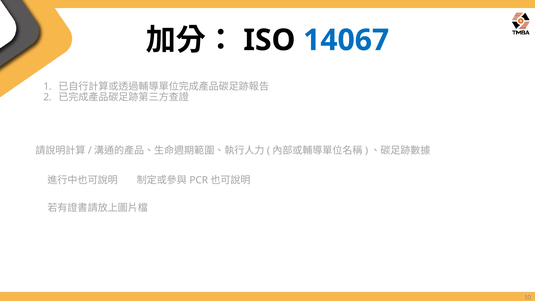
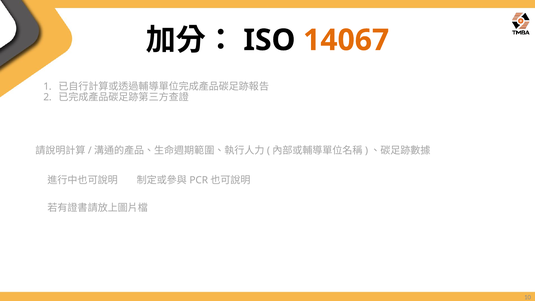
14067 colour: blue -> orange
